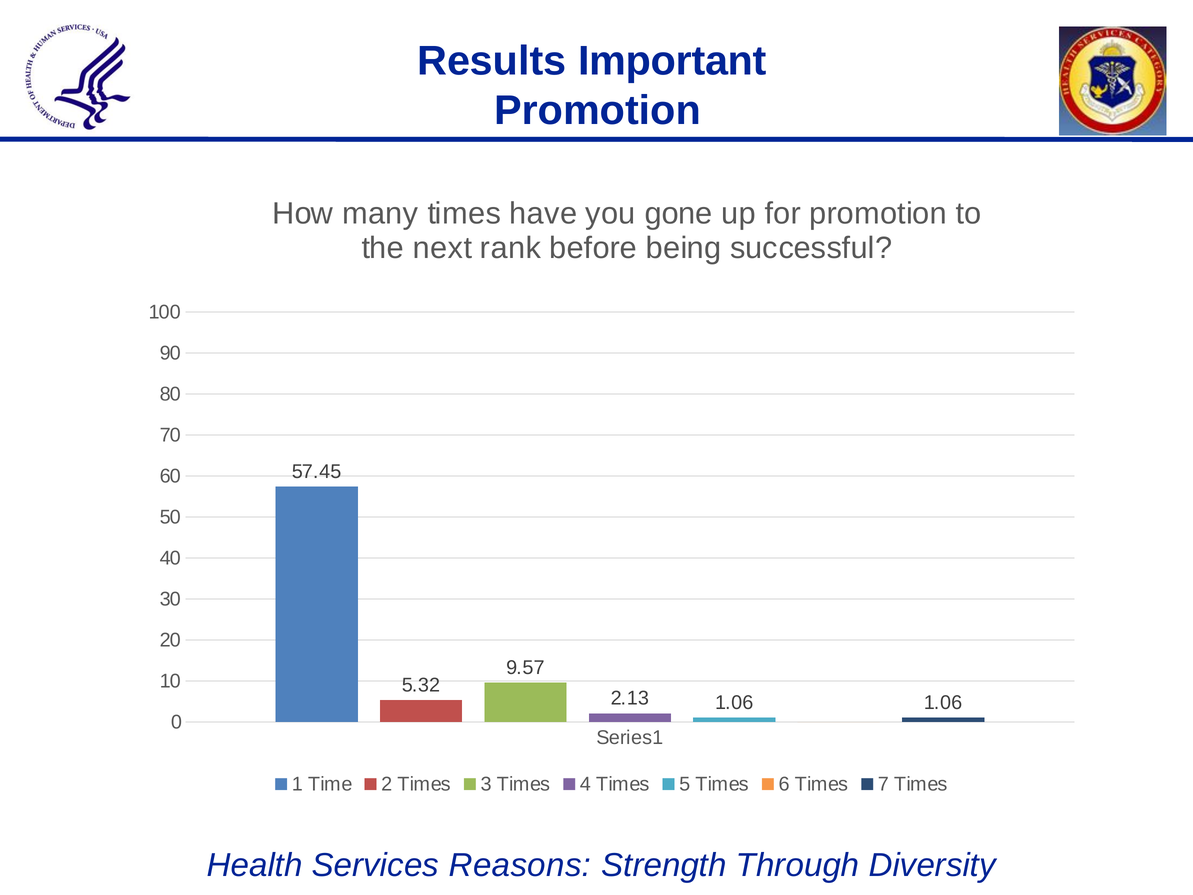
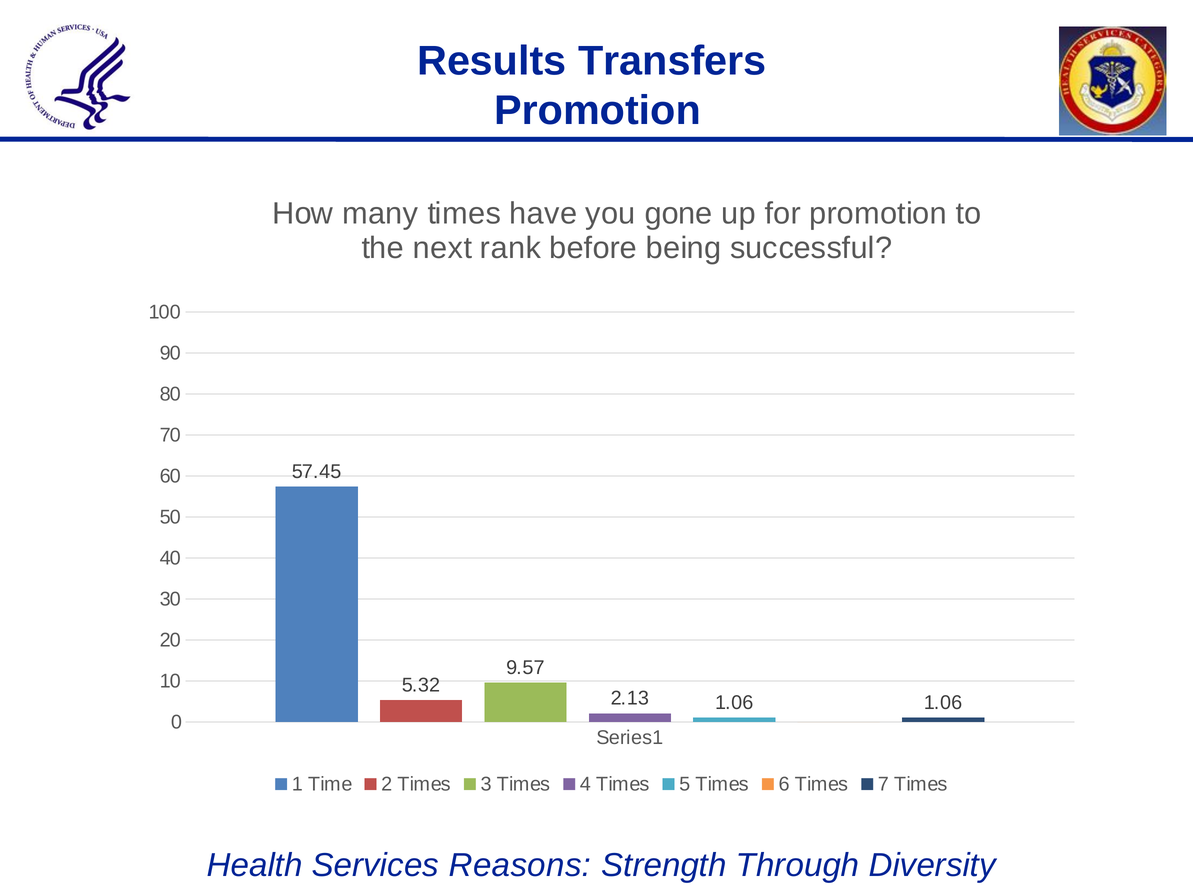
Important: Important -> Transfers
